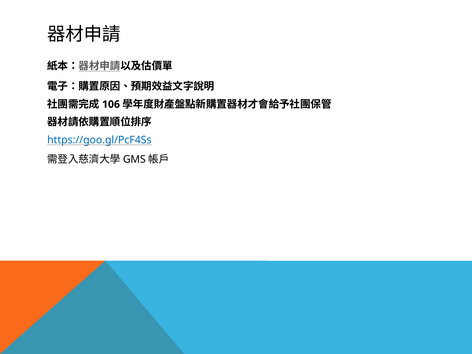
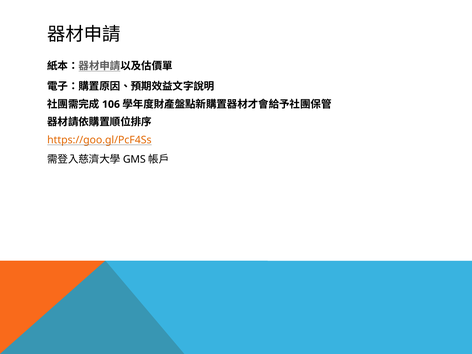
https://goo.gl/PcF4Ss colour: blue -> orange
